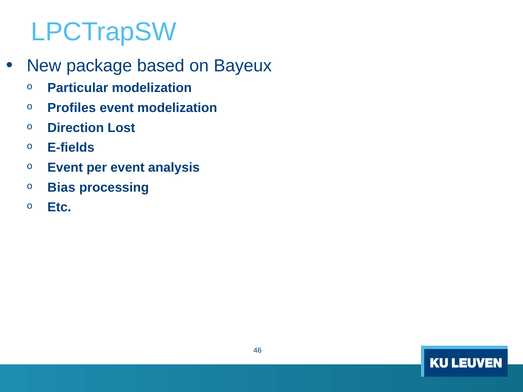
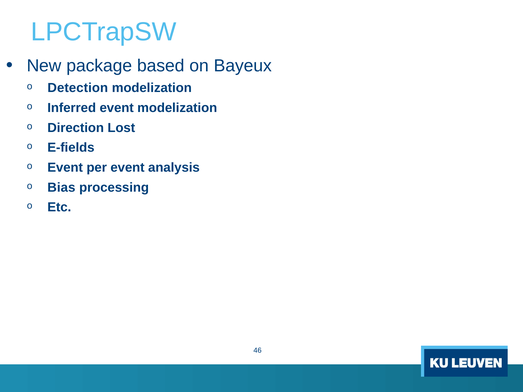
Particular: Particular -> Detection
Profiles: Profiles -> Inferred
